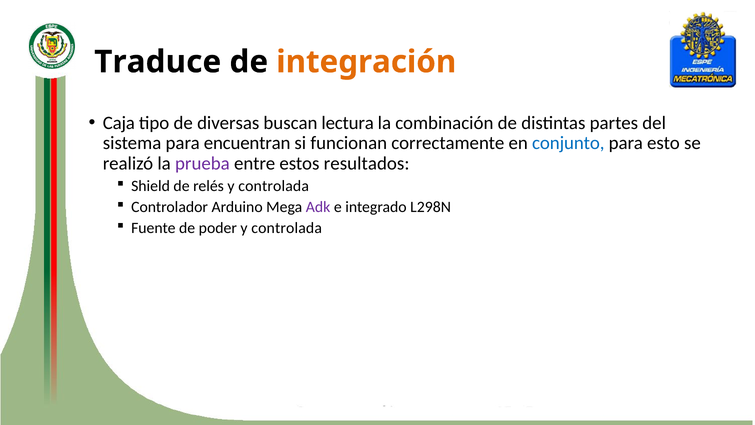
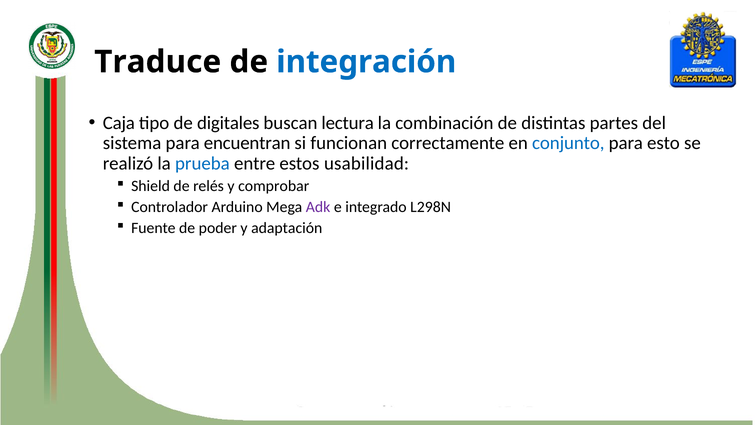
integración colour: orange -> blue
diversas: diversas -> digitales
prueba colour: purple -> blue
resultados: resultados -> usabilidad
relés y controlada: controlada -> comprobar
poder y controlada: controlada -> adaptación
